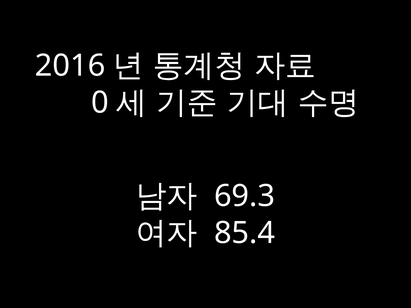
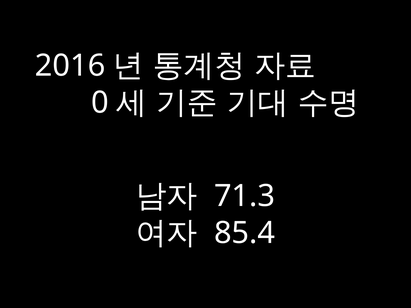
69.3: 69.3 -> 71.3
